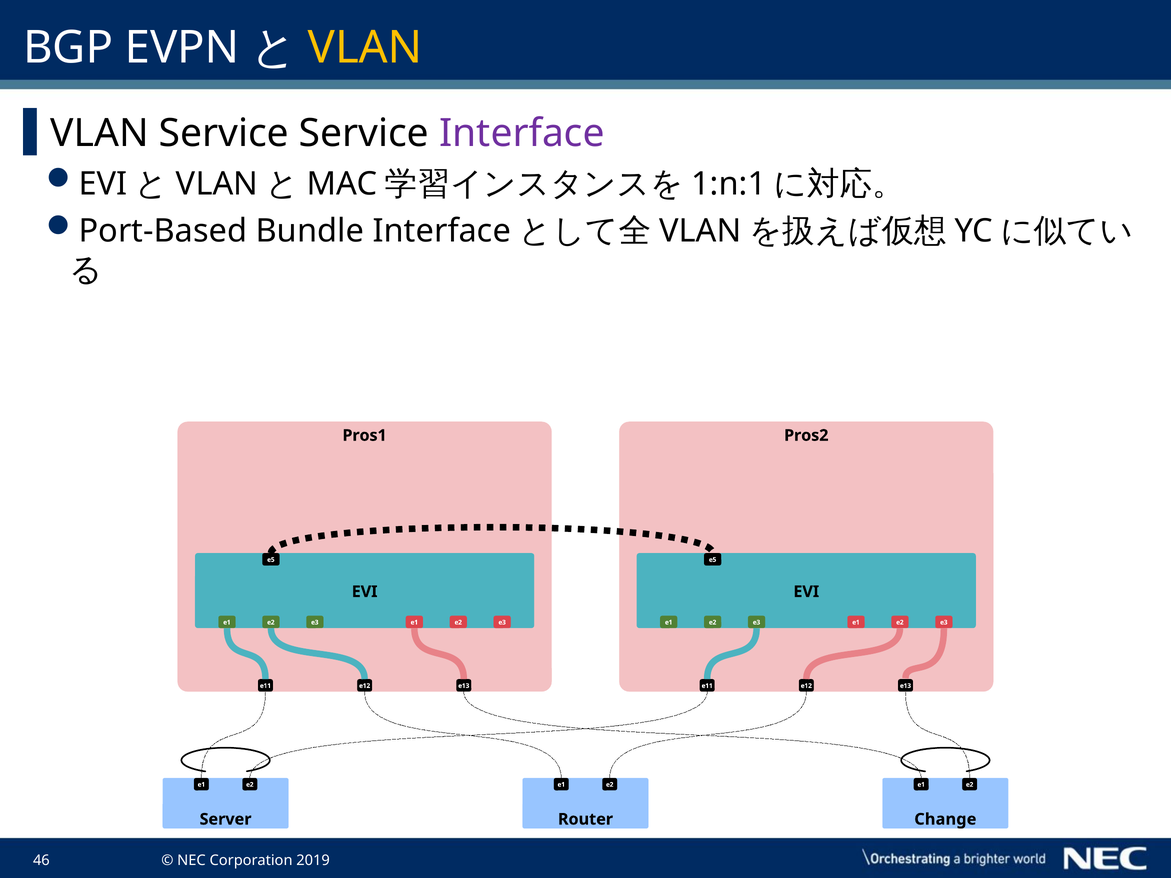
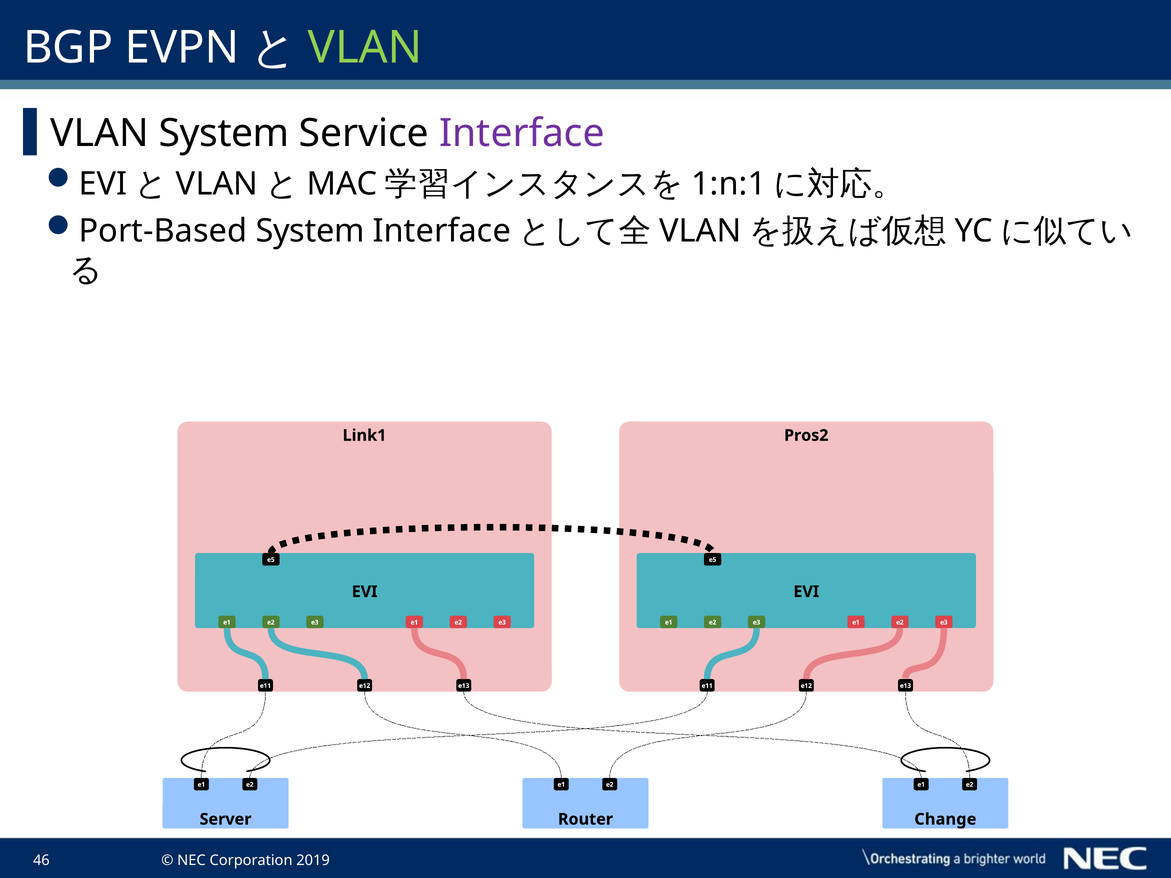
VLAN at (365, 48) colour: yellow -> light green
VLAN Service: Service -> System
Port-Based Bundle: Bundle -> System
Pros1: Pros1 -> Link1
